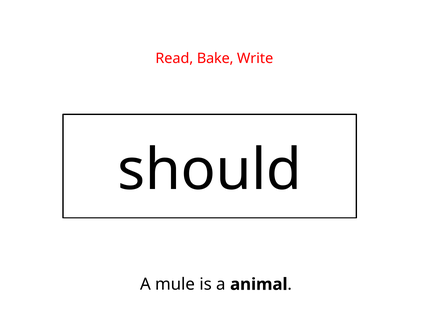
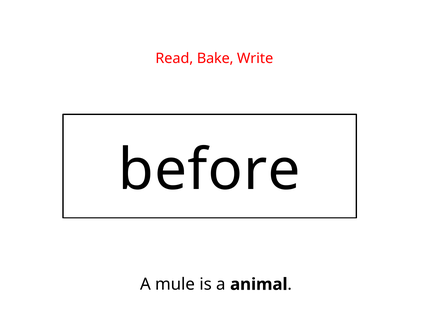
should: should -> before
